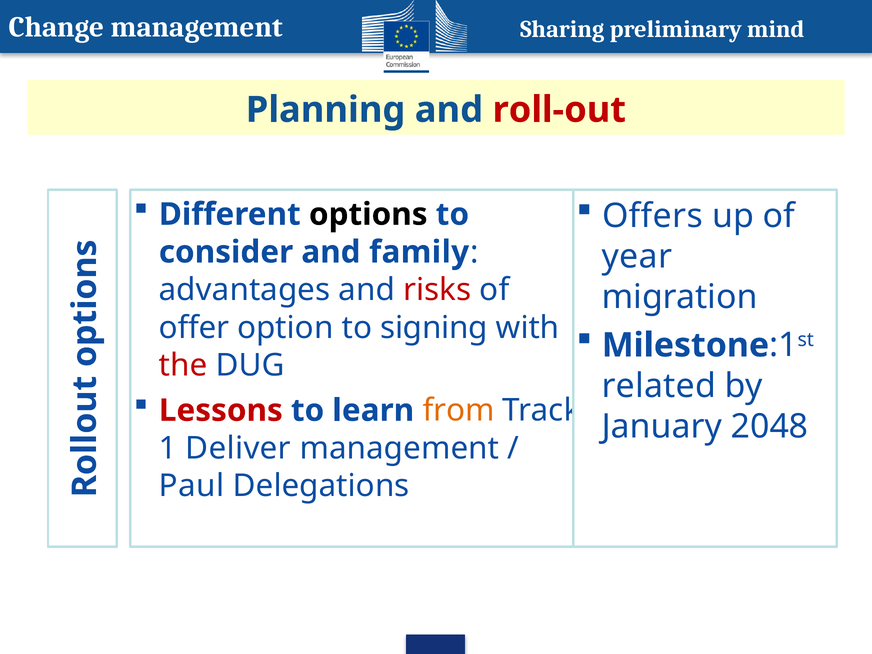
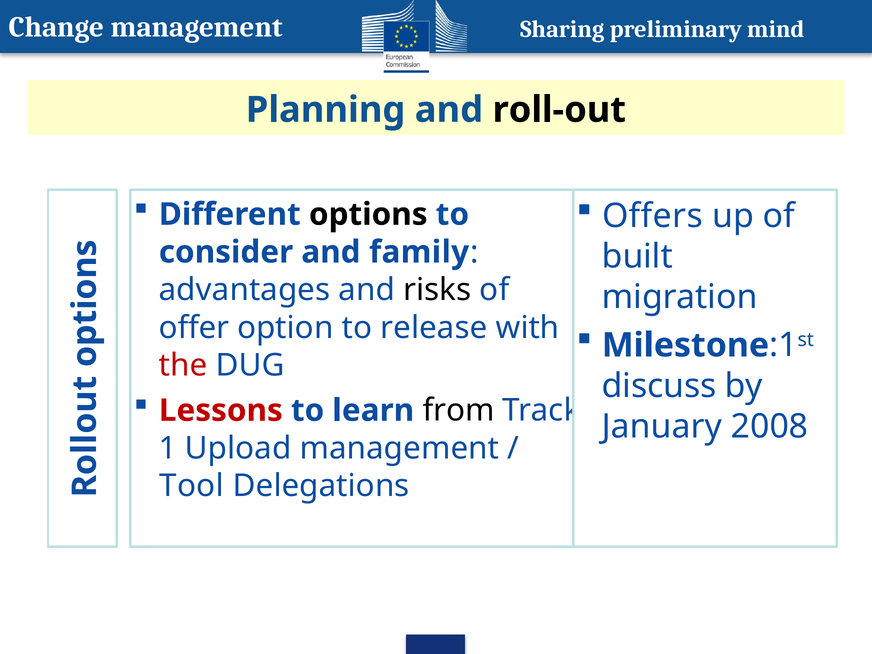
roll-out colour: red -> black
year: year -> built
risks colour: red -> black
signing: signing -> release
related: related -> discuss
from colour: orange -> black
2048: 2048 -> 2008
Deliver: Deliver -> Upload
Paul: Paul -> Tool
